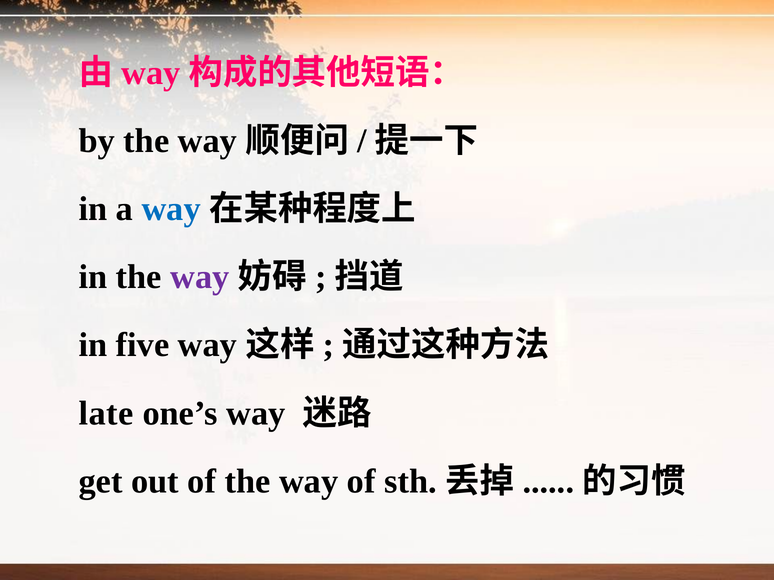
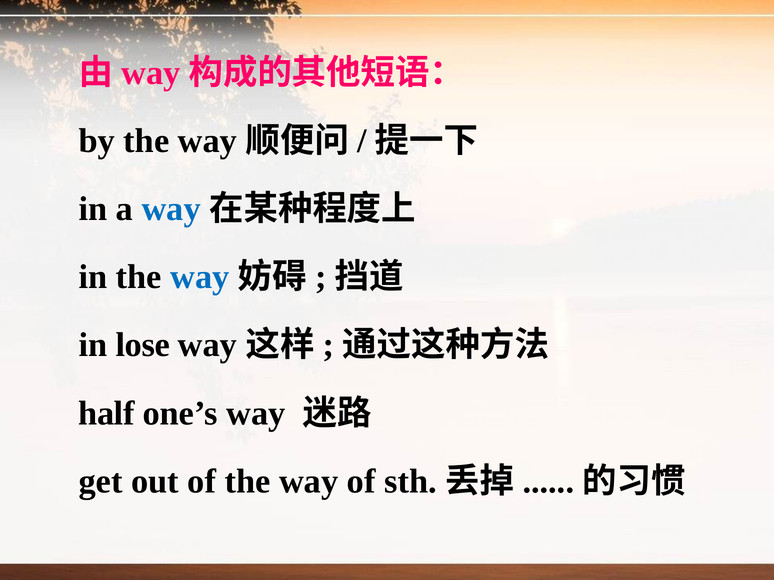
way at (200, 277) colour: purple -> blue
five: five -> lose
late: late -> half
